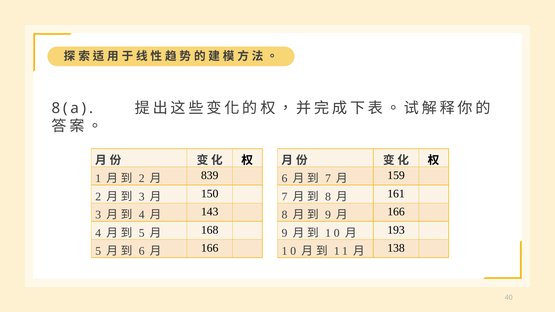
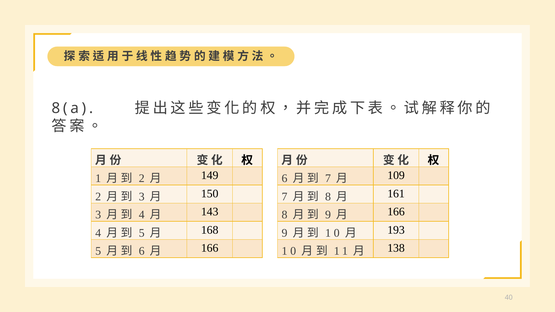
839: 839 -> 149
159: 159 -> 109
